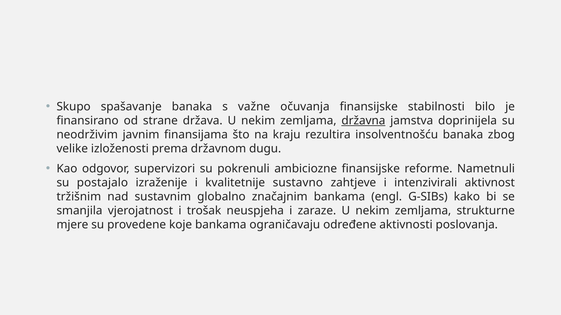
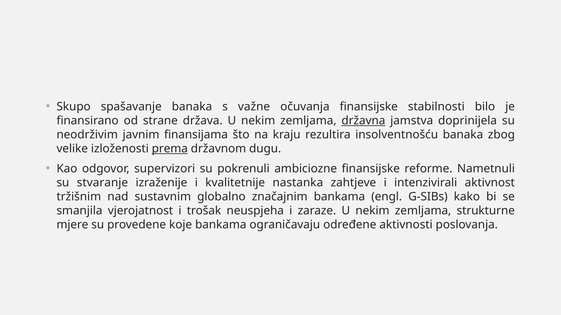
prema underline: none -> present
postajalo: postajalo -> stvaranje
sustavno: sustavno -> nastanka
